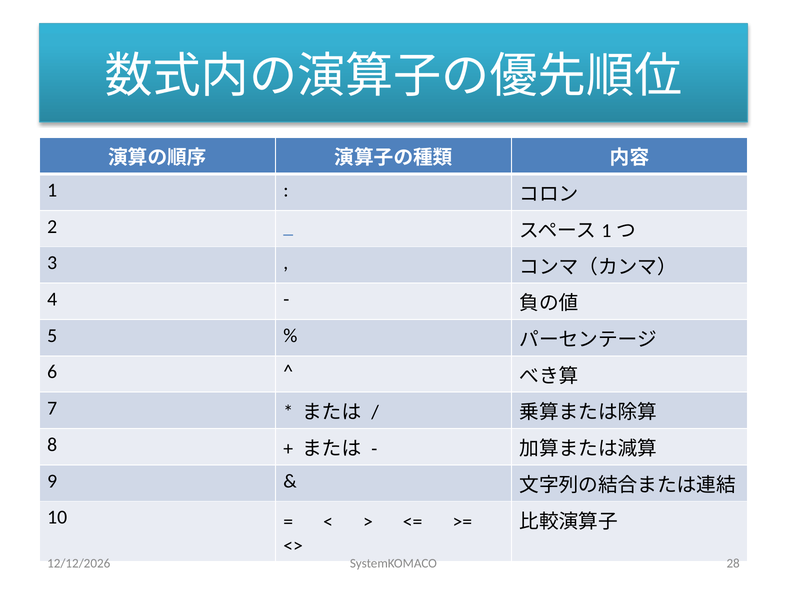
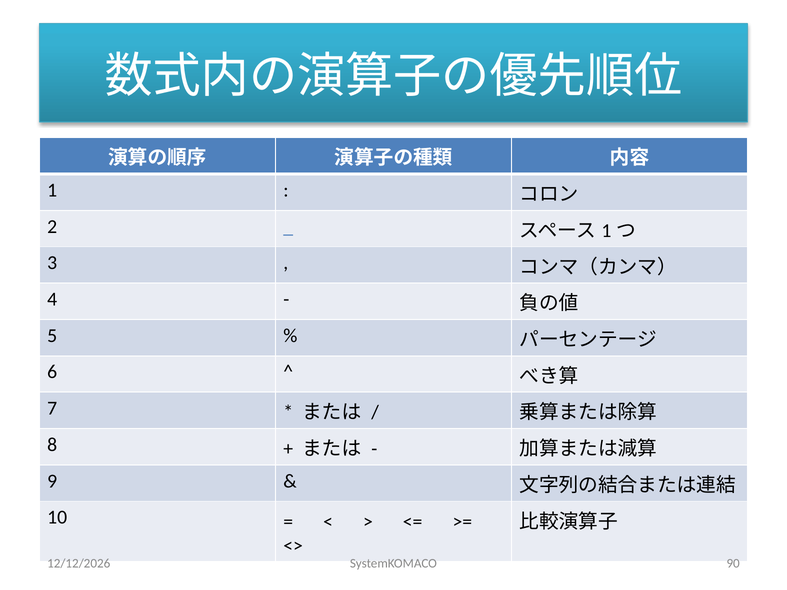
28: 28 -> 90
